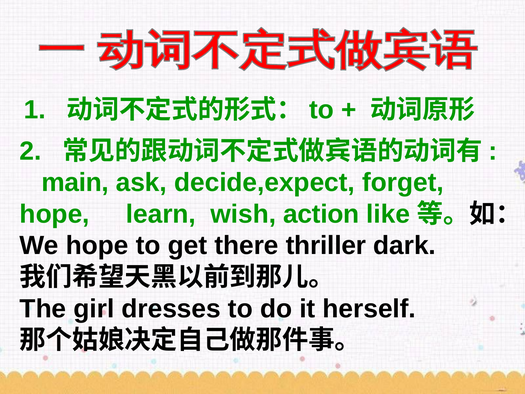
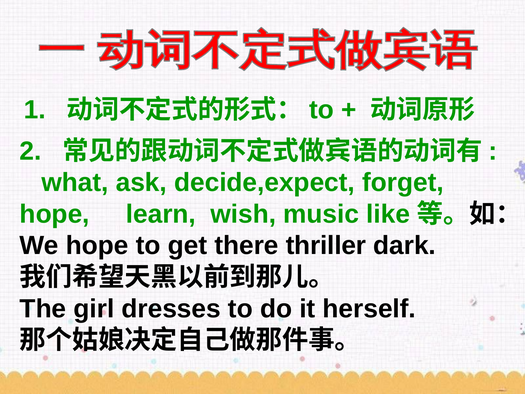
main: main -> what
action: action -> music
